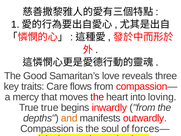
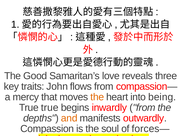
Care: Care -> John
the at (97, 97) colour: red -> orange
loving: loving -> being
